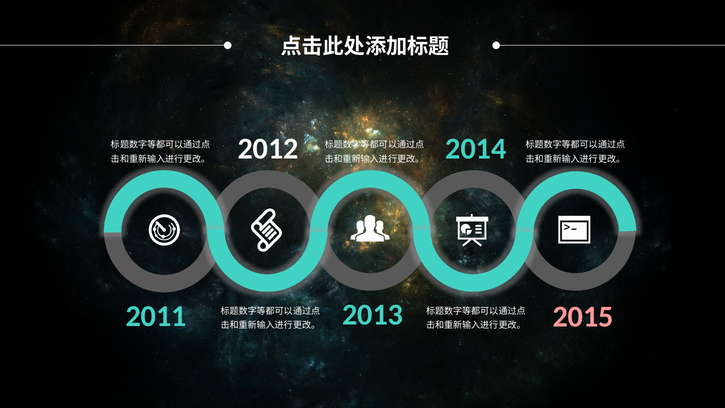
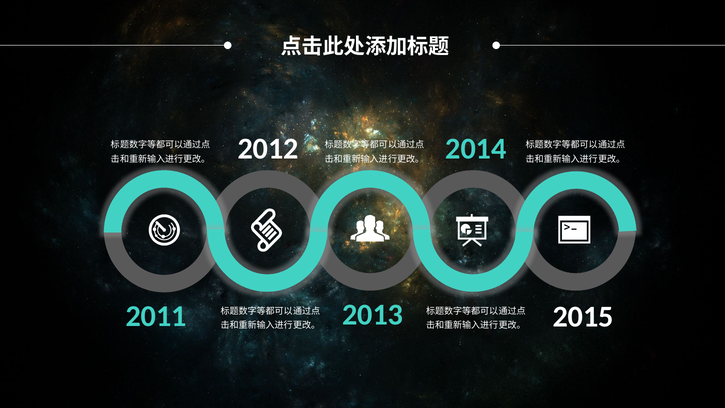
2015 colour: pink -> white
